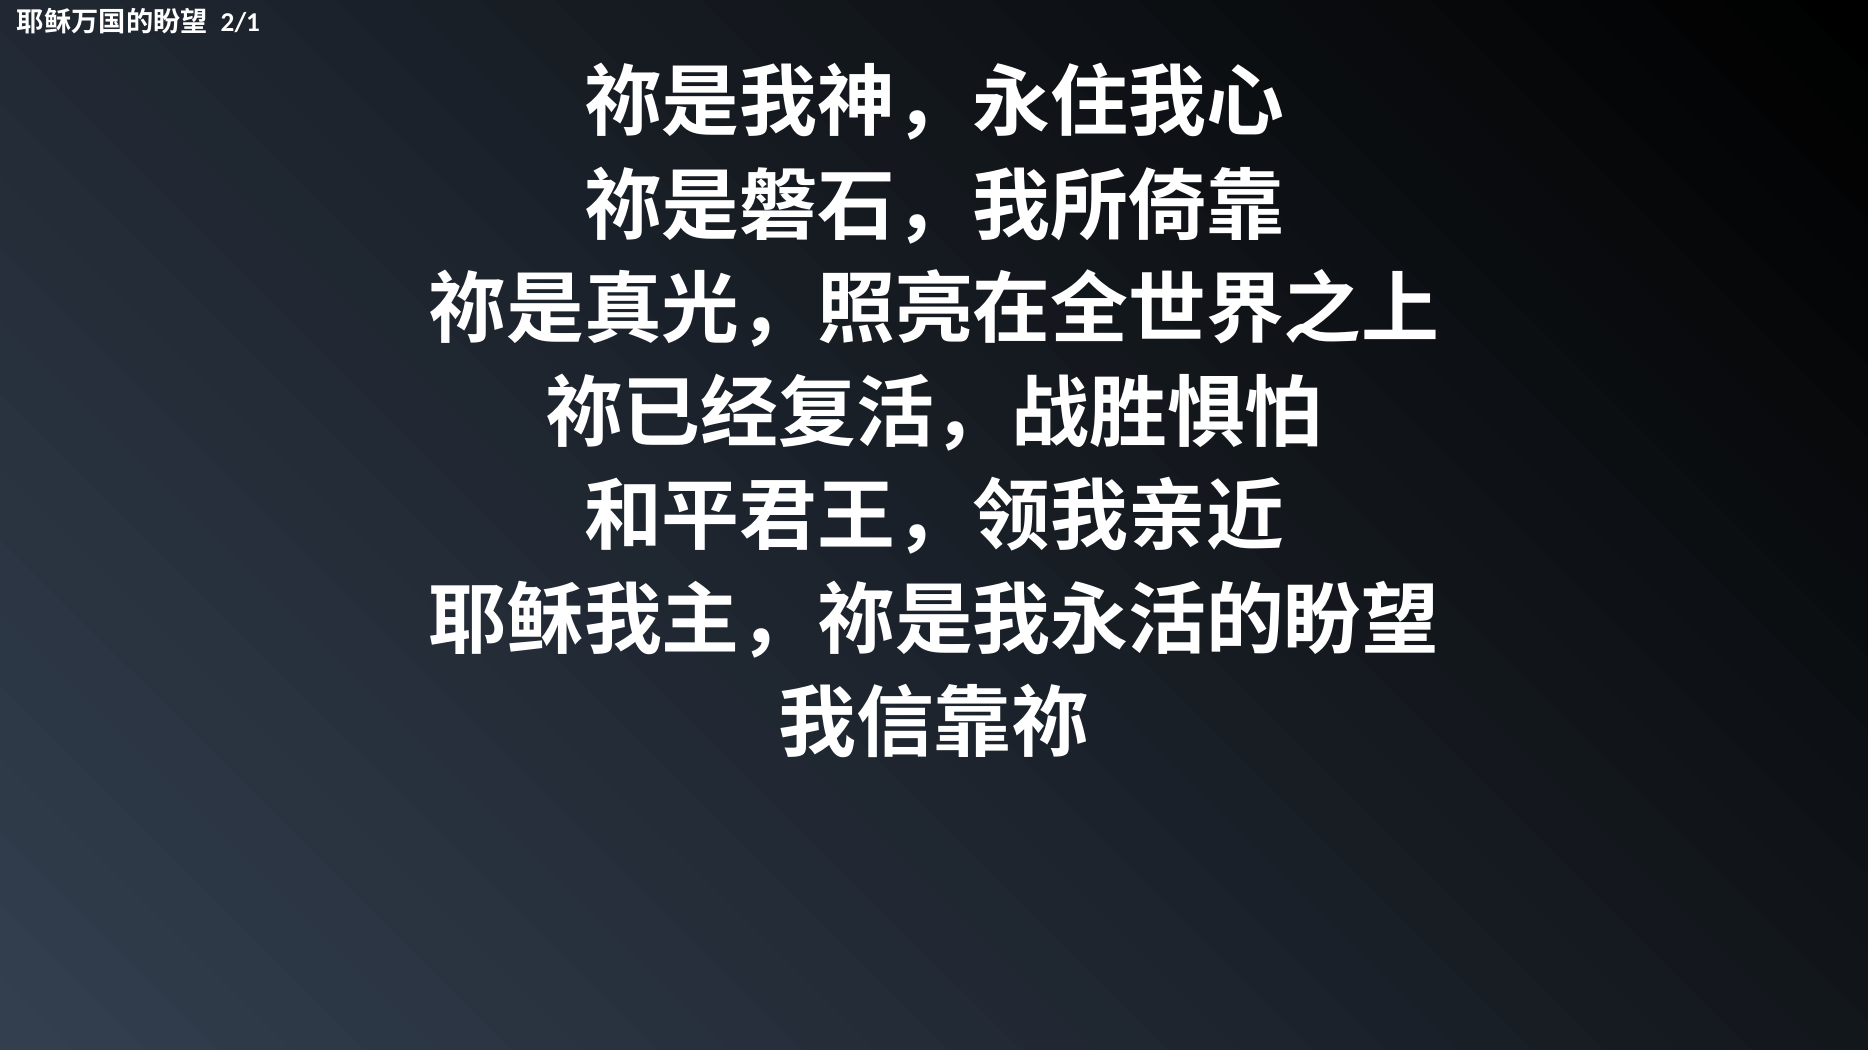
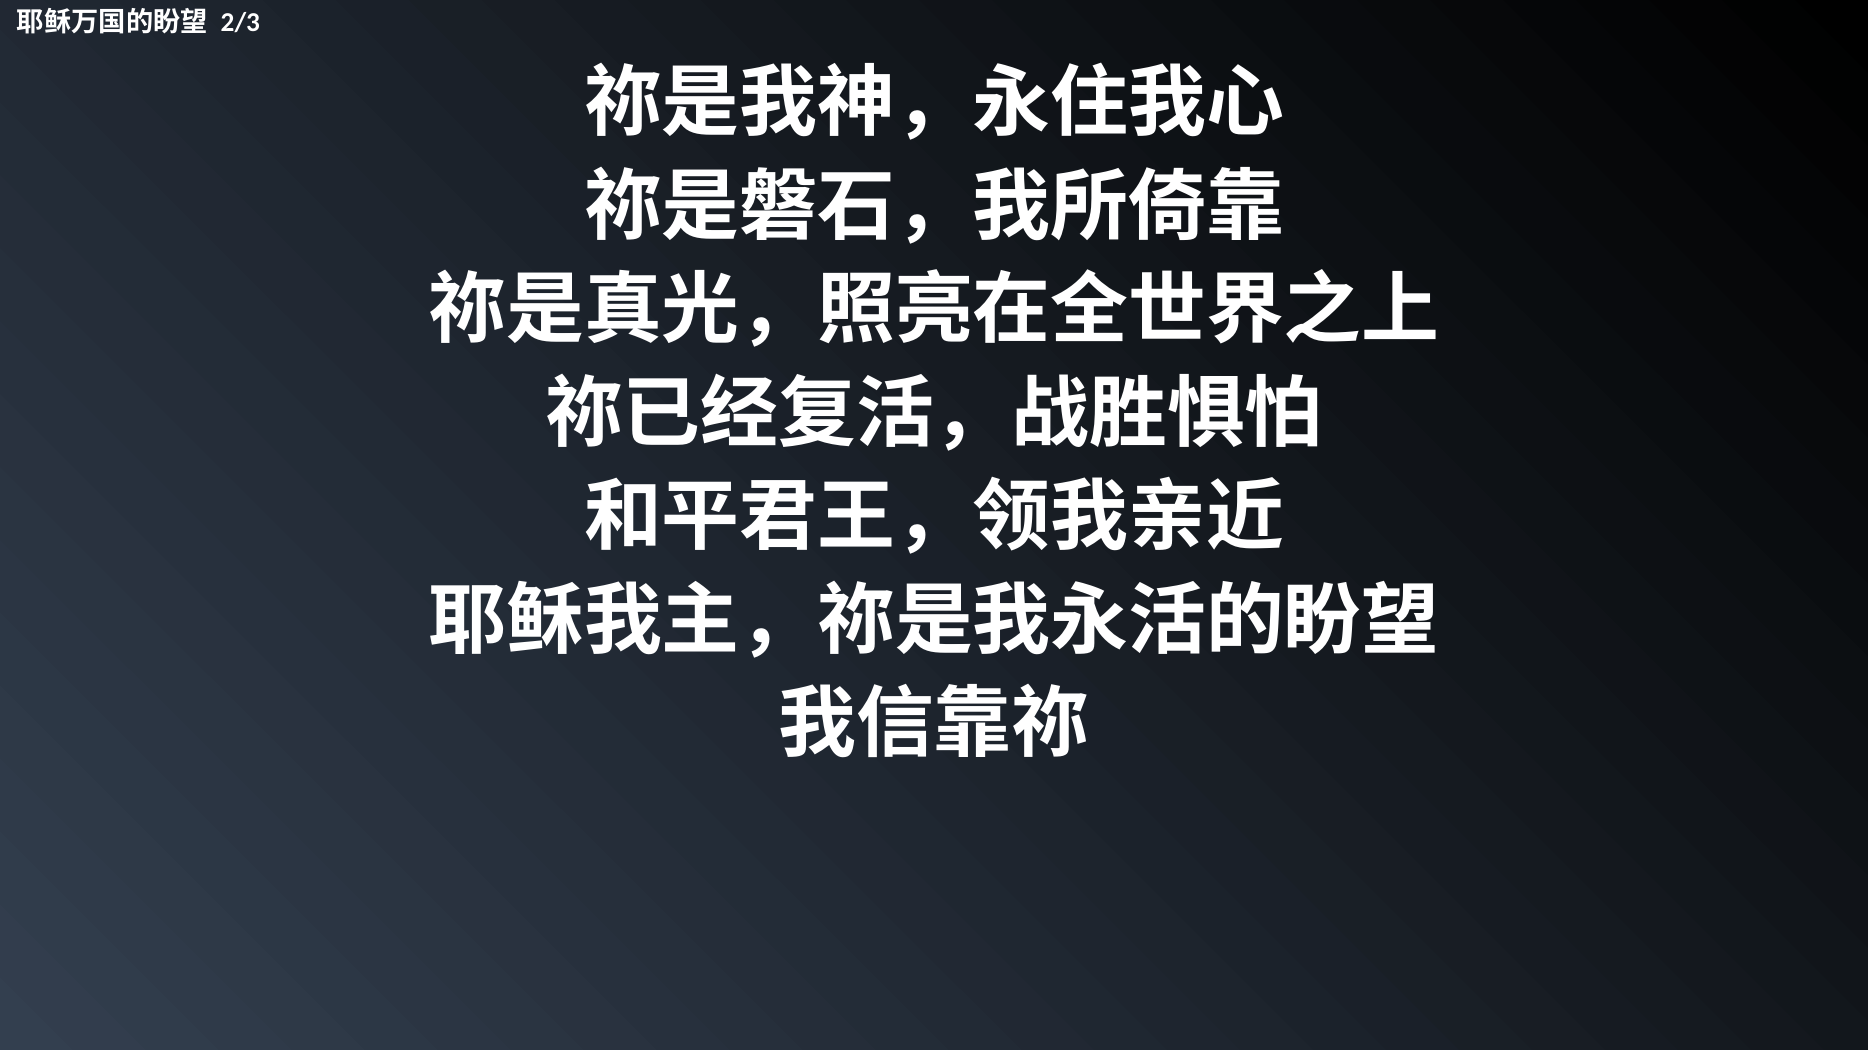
2/1: 2/1 -> 2/3
